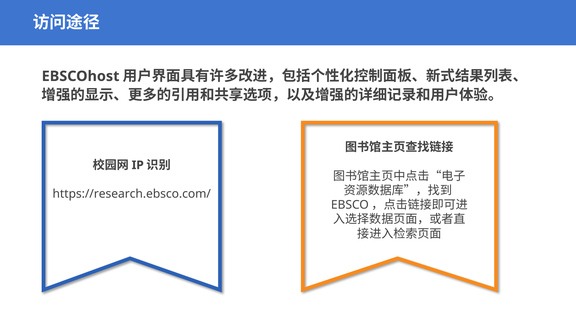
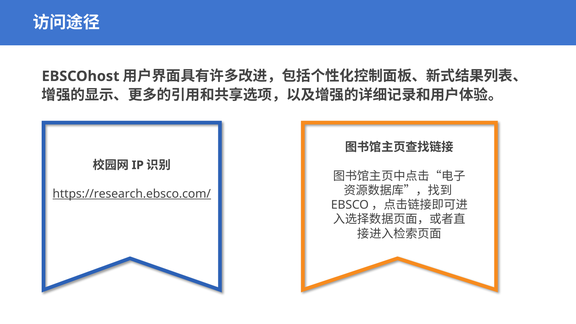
https://research.ebsco.com/ underline: none -> present
